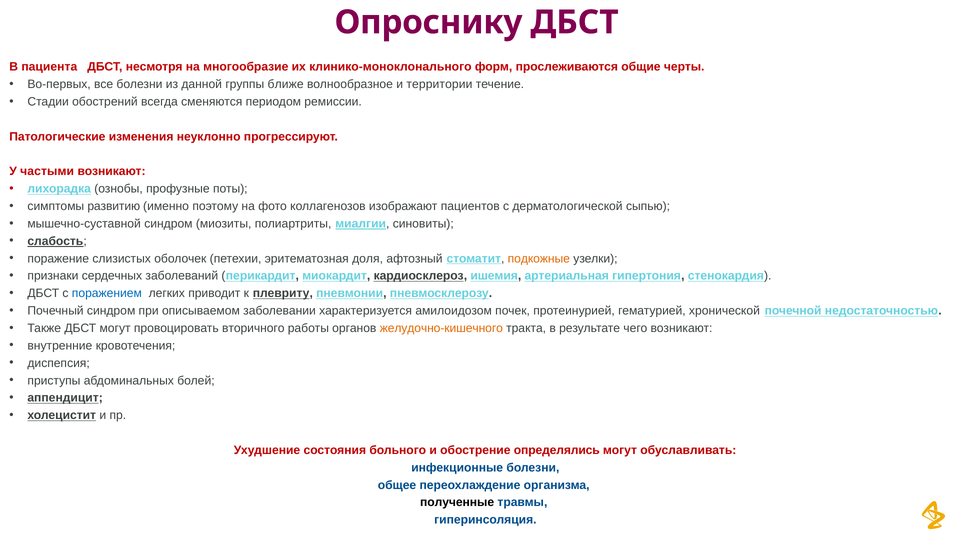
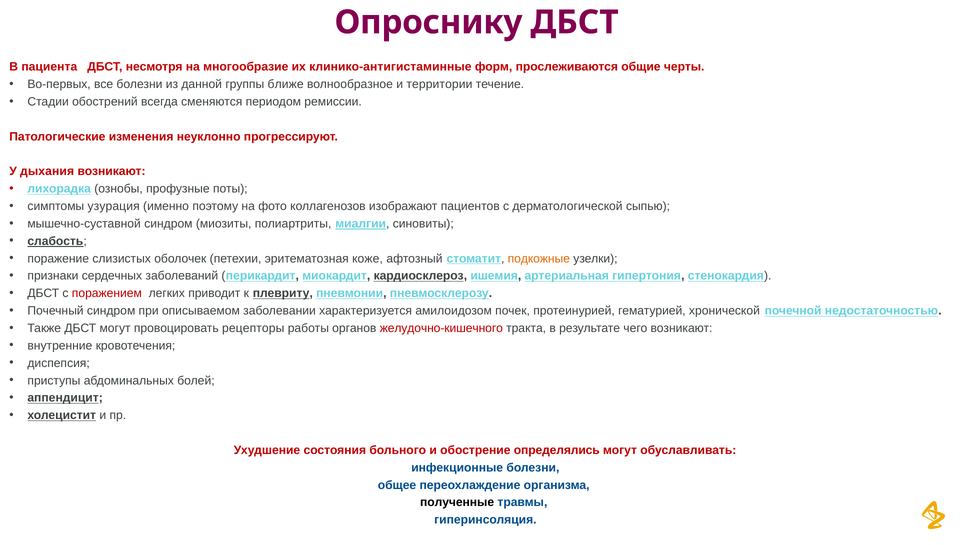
клинико-моноклонального: клинико-моноклонального -> клинико-антигистаминные
частыми: частыми -> дыхания
развитию: развитию -> узурация
доля: доля -> коже
поражением colour: blue -> red
вторичного: вторичного -> рецепторы
желудочно-кишечного colour: orange -> red
